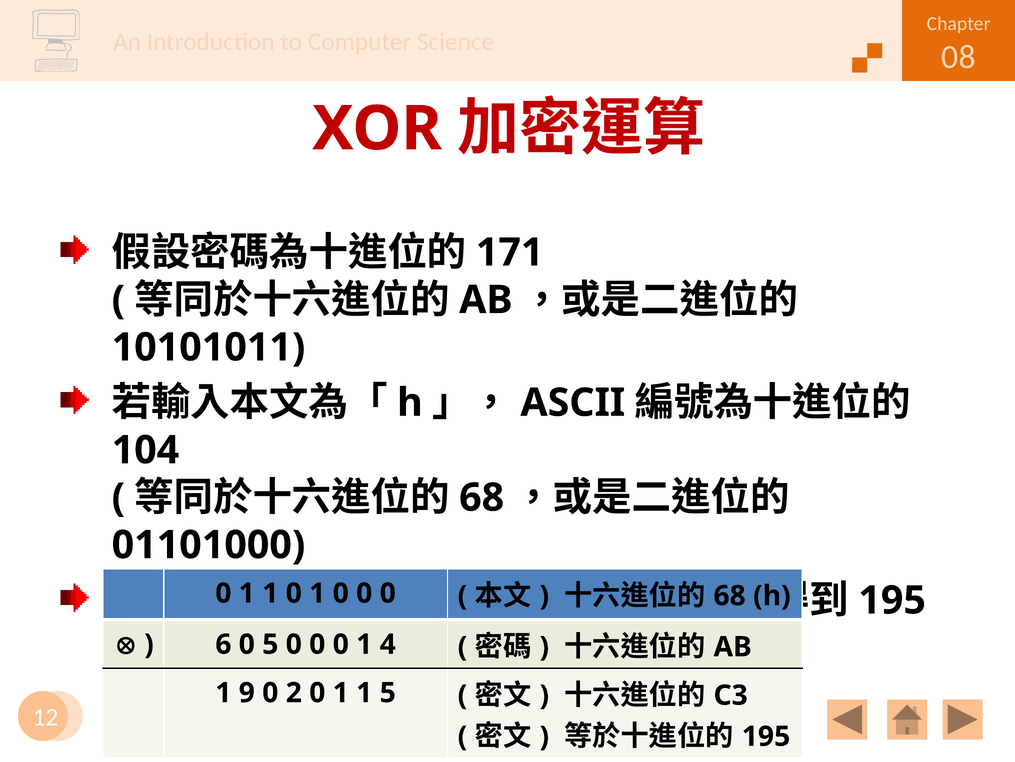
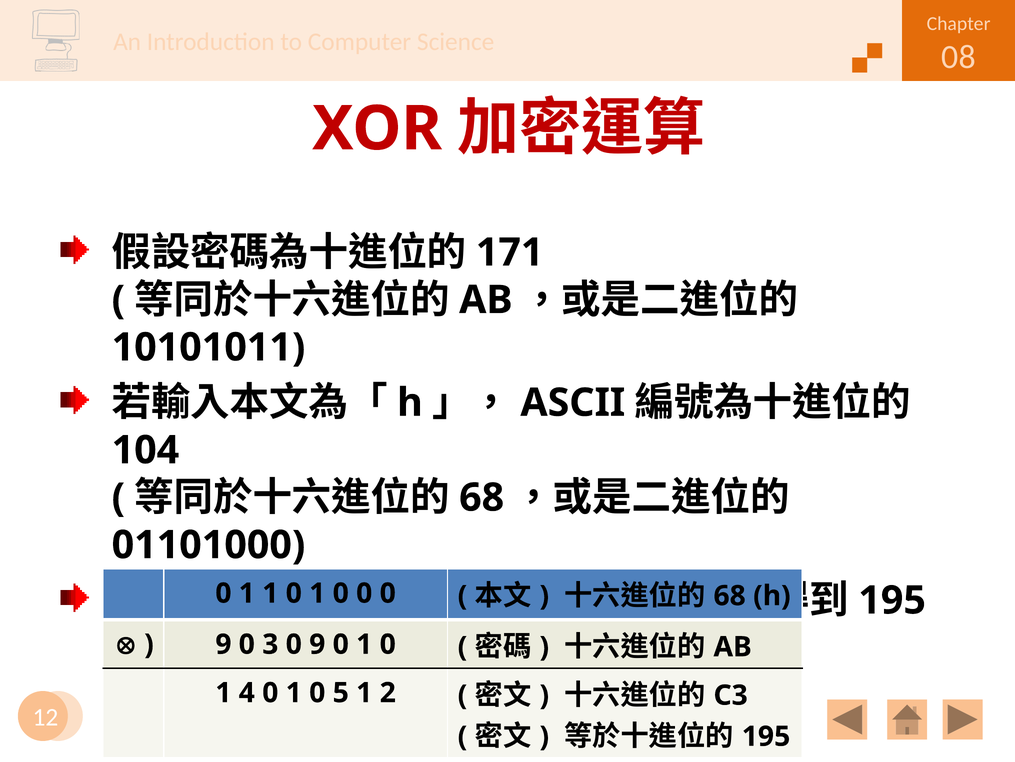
6 at (223, 644): 6 -> 9
0 5: 5 -> 3
0 at (317, 644): 0 -> 9
4 at (388, 644): 4 -> 0
9: 9 -> 4
2 at (294, 692): 2 -> 1
1 at (341, 692): 1 -> 5
1 5: 5 -> 2
